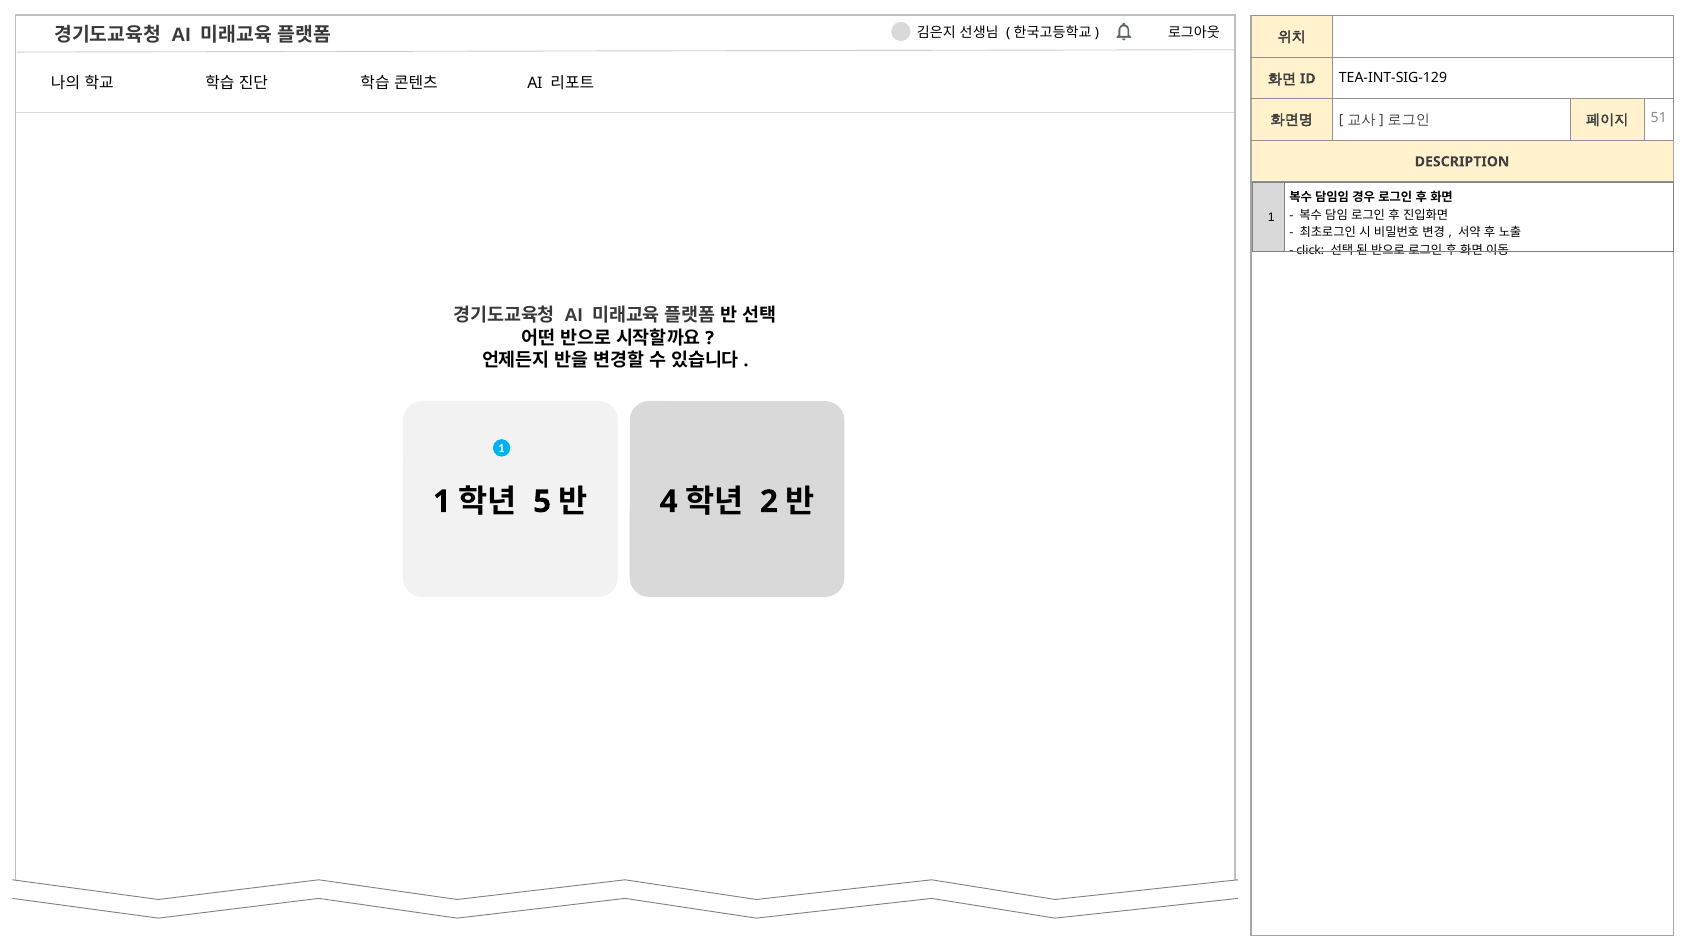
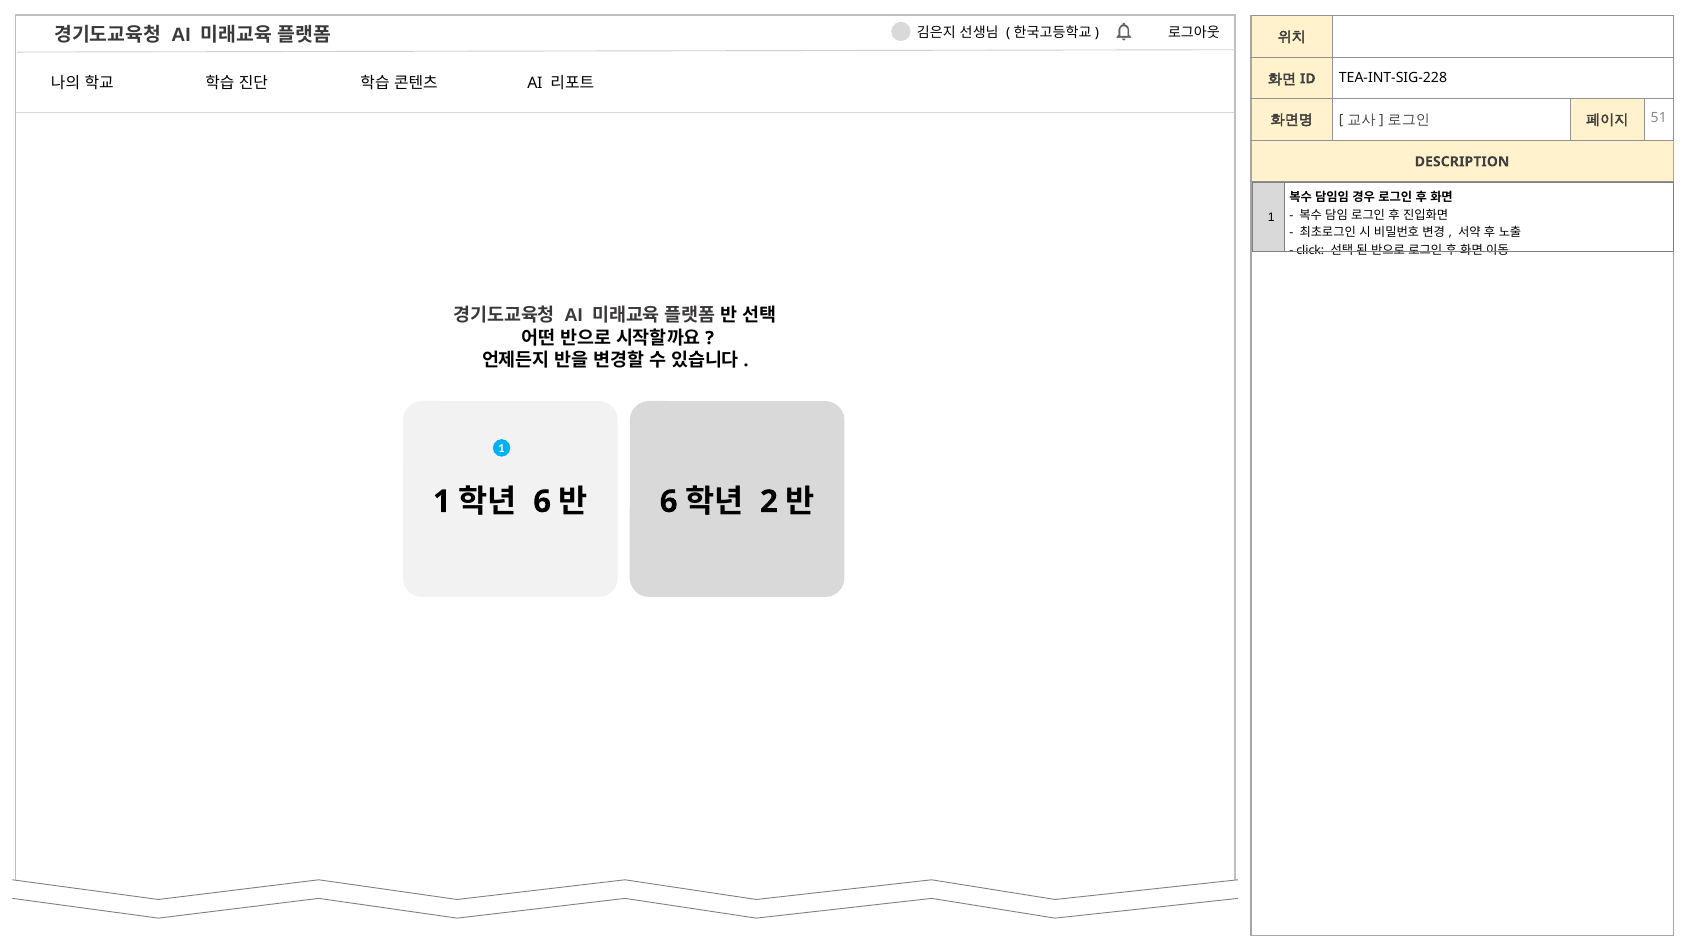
TEA-INT-SIG-129: TEA-INT-SIG-129 -> TEA-INT-SIG-228
5 at (542, 502): 5 -> 6
4 at (669, 502): 4 -> 6
